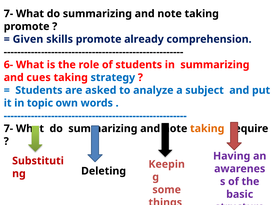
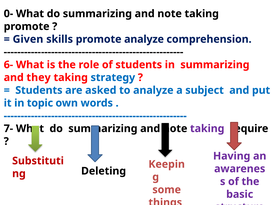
7- at (8, 14): 7- -> 0-
promote already: already -> analyze
cues: cues -> they
taking at (207, 128) colour: orange -> purple
